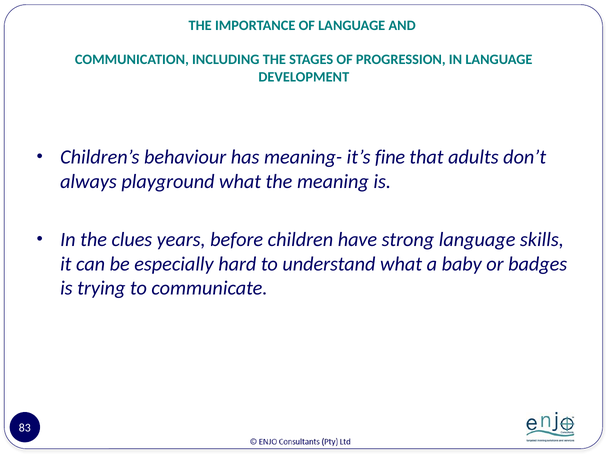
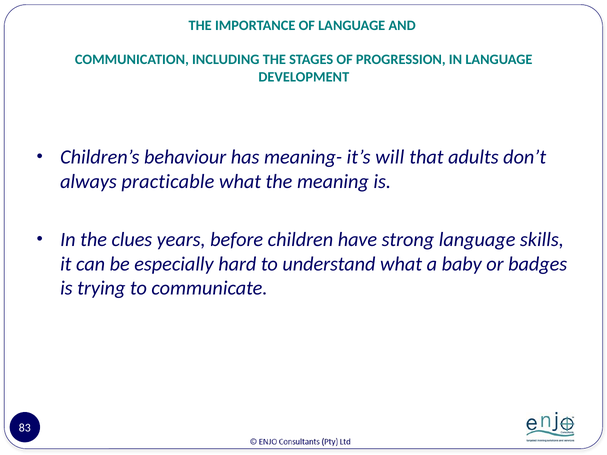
fine: fine -> will
playground: playground -> practicable
